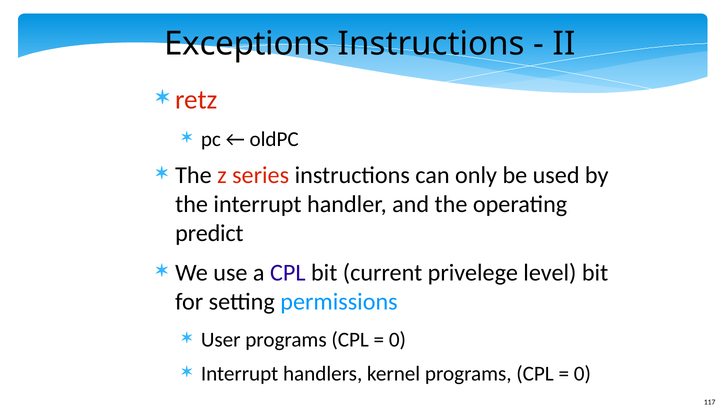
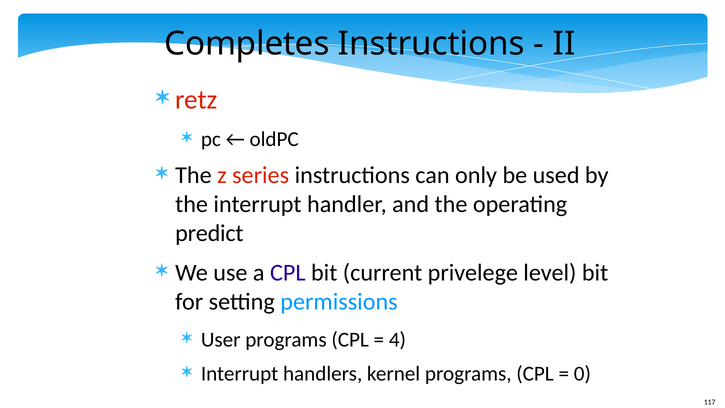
Exceptions: Exceptions -> Completes
0 at (397, 339): 0 -> 4
